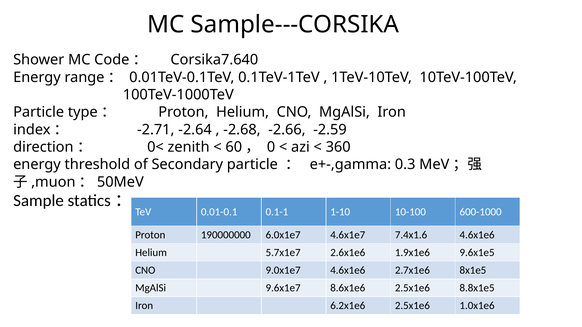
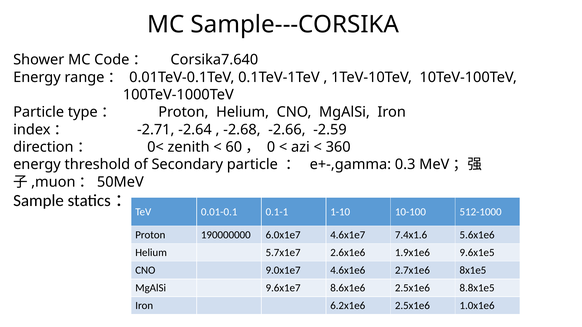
600-1000: 600-1000 -> 512-1000
7.4x1.6 4.6x1e6: 4.6x1e6 -> 5.6x1e6
